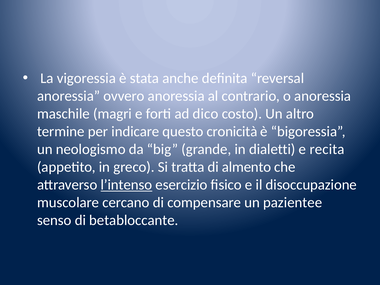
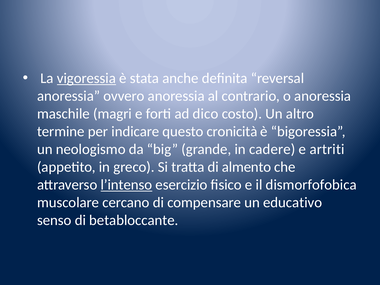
vigoressia underline: none -> present
dialetti: dialetti -> cadere
recita: recita -> artriti
disoccupazione: disoccupazione -> dismorfofobica
pazientee: pazientee -> educativo
